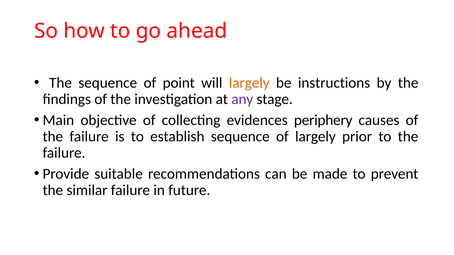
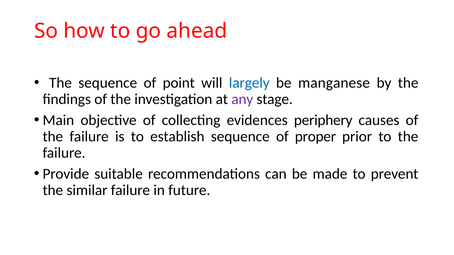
largely at (249, 83) colour: orange -> blue
instructions: instructions -> manganese
of largely: largely -> proper
